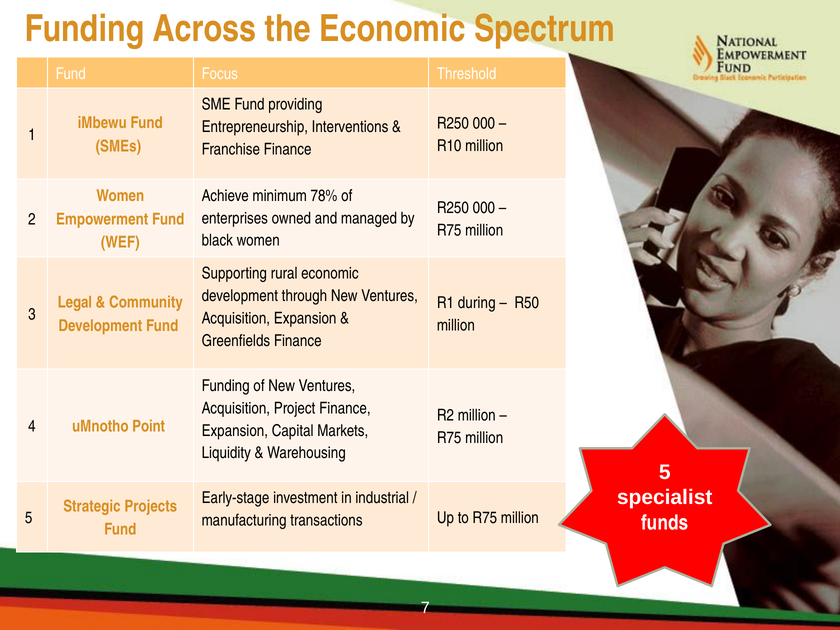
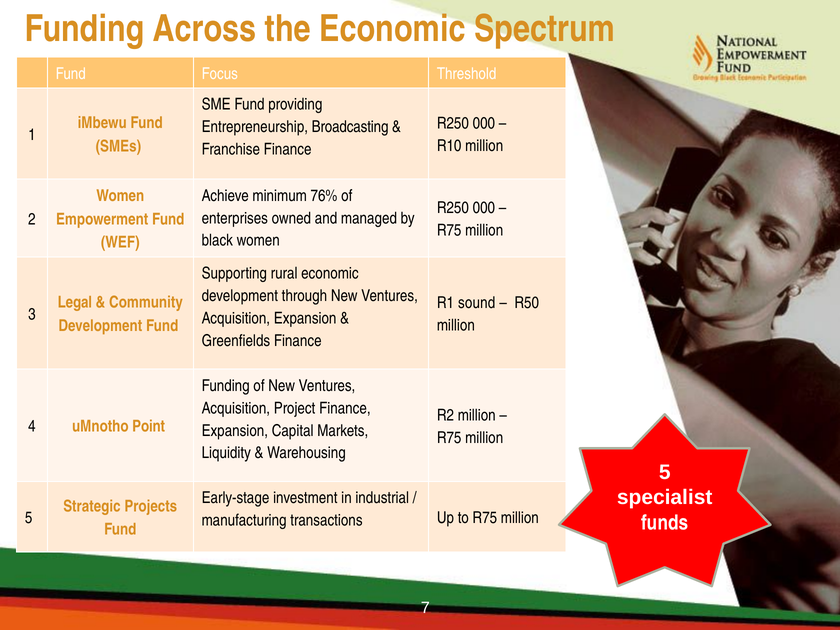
Interventions: Interventions -> Broadcasting
78%: 78% -> 76%
during: during -> sound
